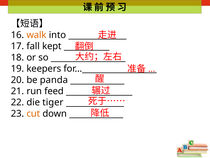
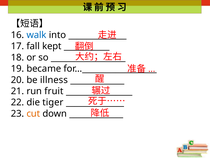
walk colour: orange -> blue
keepers: keepers -> became
panda: panda -> illness
feed: feed -> fruit
